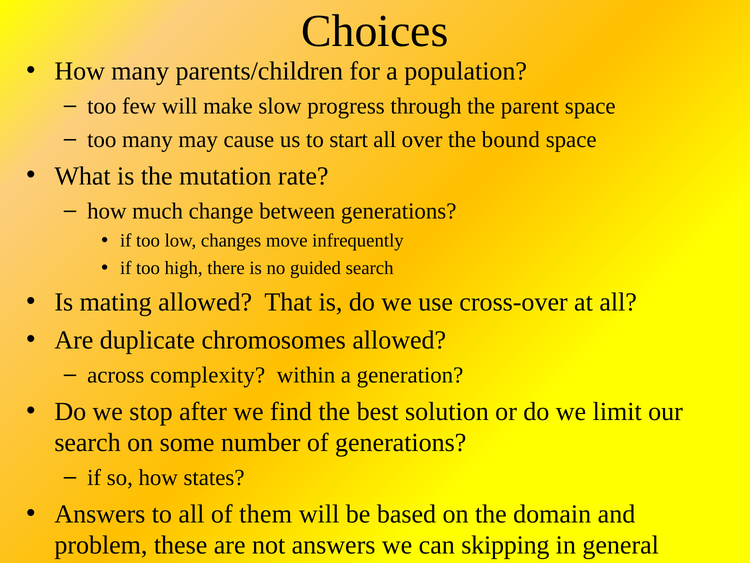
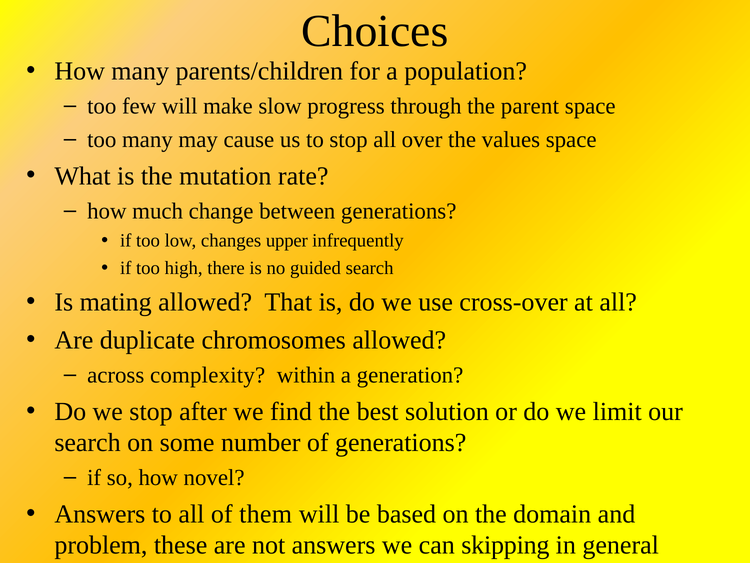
to start: start -> stop
bound: bound -> values
move: move -> upper
states: states -> novel
